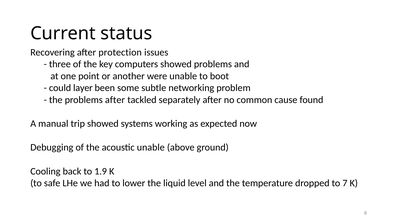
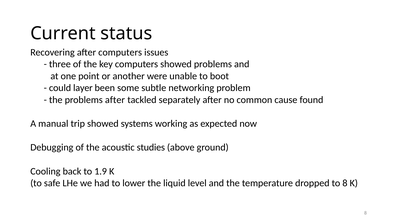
after protection: protection -> computers
acoustic unable: unable -> studies
to 7: 7 -> 8
